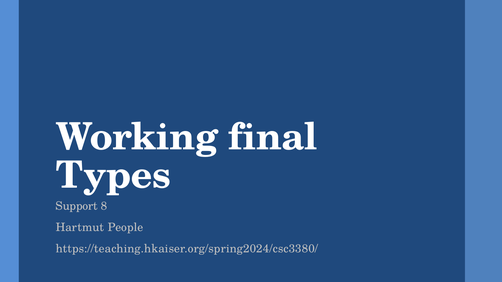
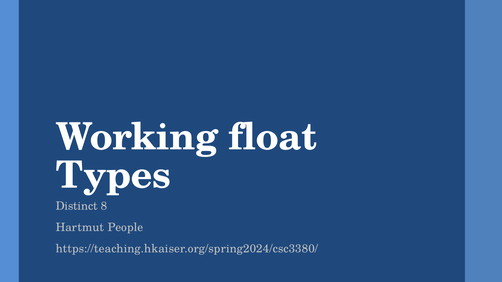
final: final -> float
Support: Support -> Distinct
